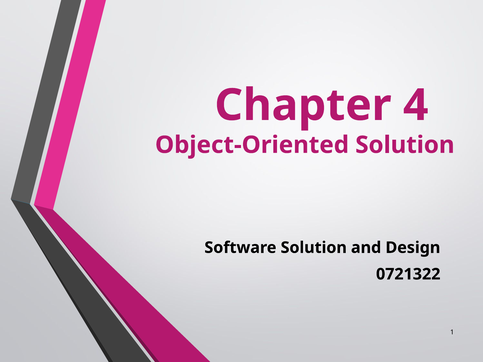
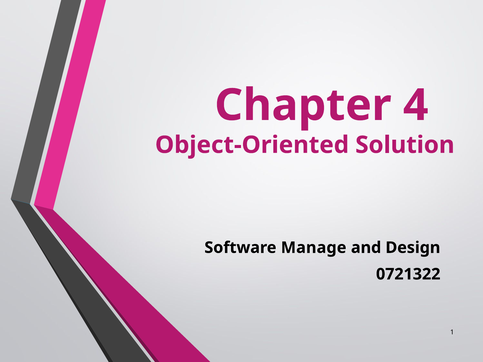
Software Solution: Solution -> Manage
